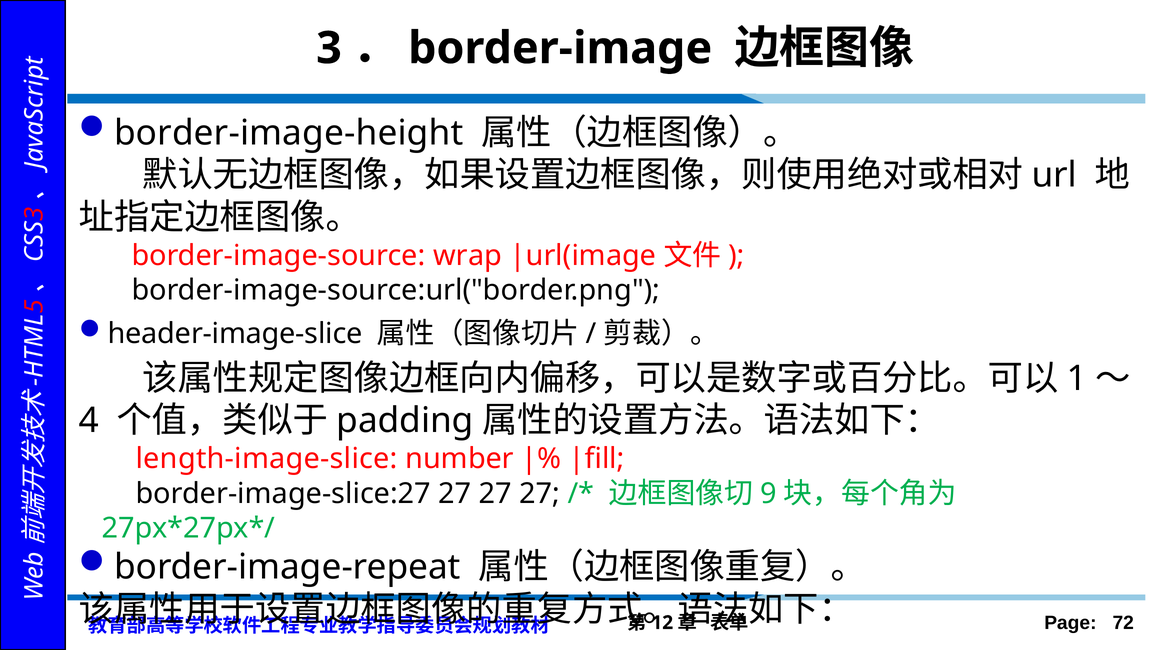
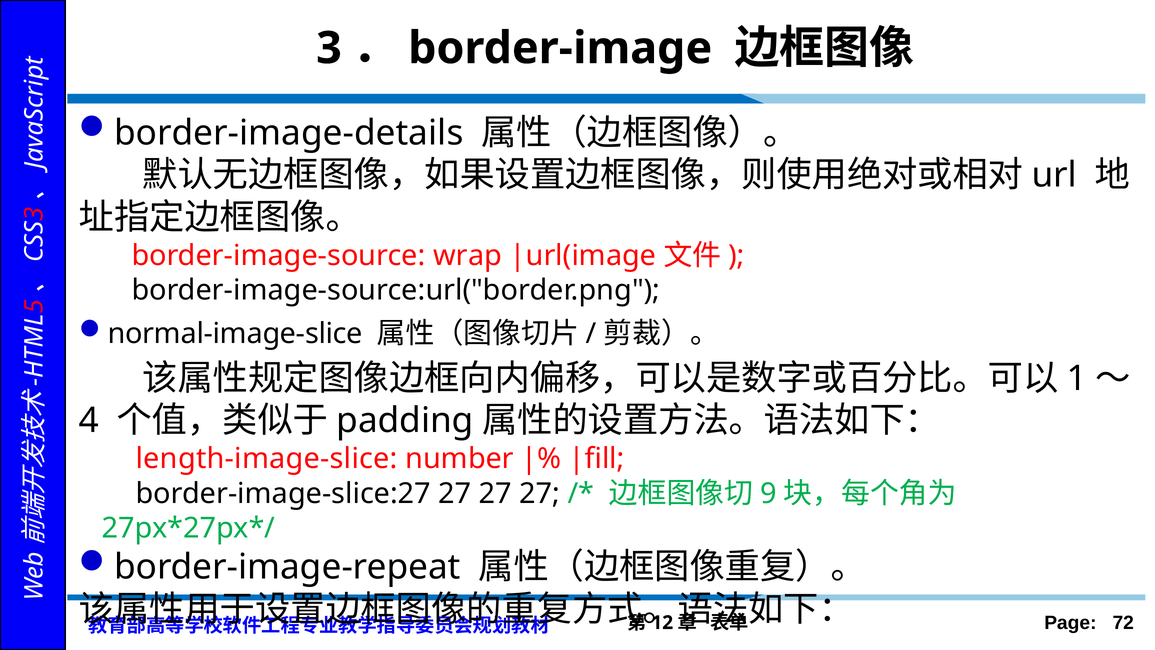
border-image-height: border-image-height -> border-image-details
header-image-slice: header-image-slice -> normal-image-slice
